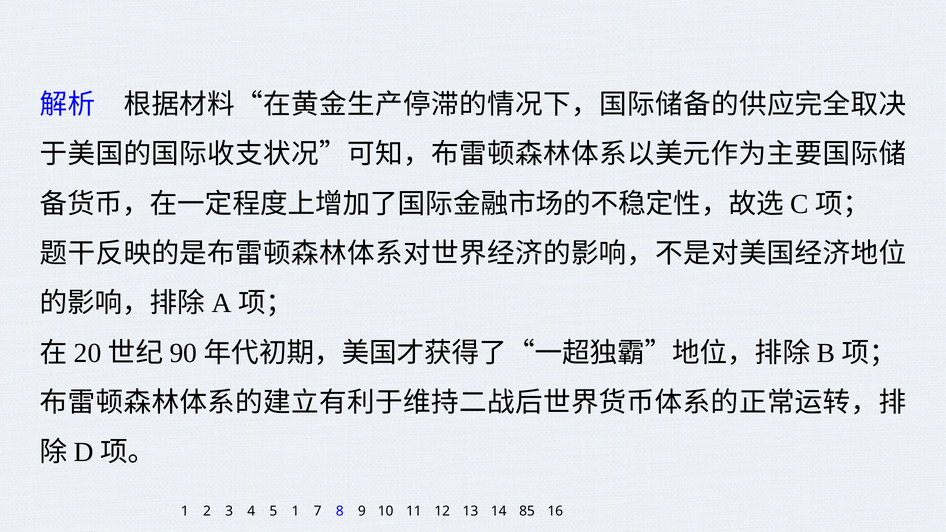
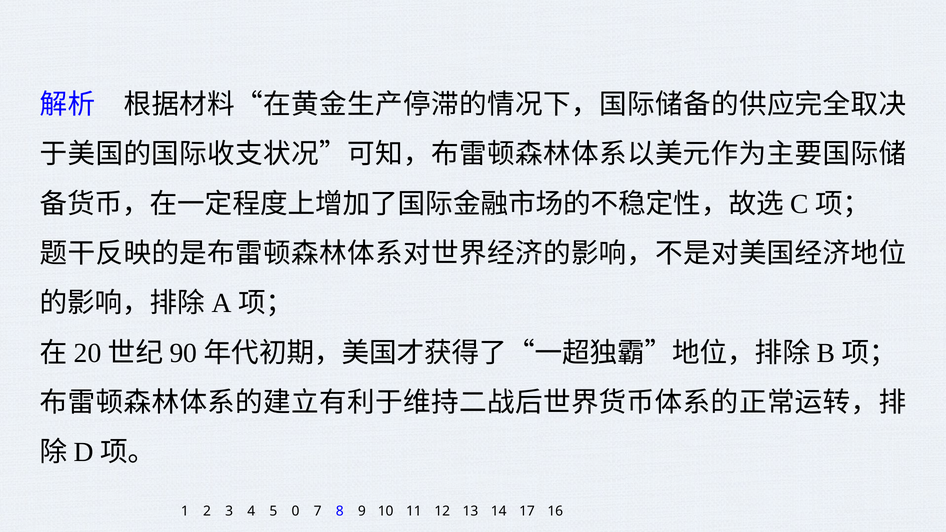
5 1: 1 -> 0
85: 85 -> 17
